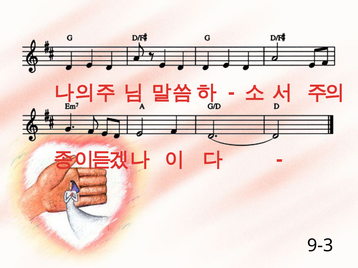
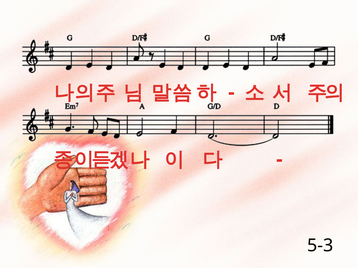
9-3: 9-3 -> 5-3
